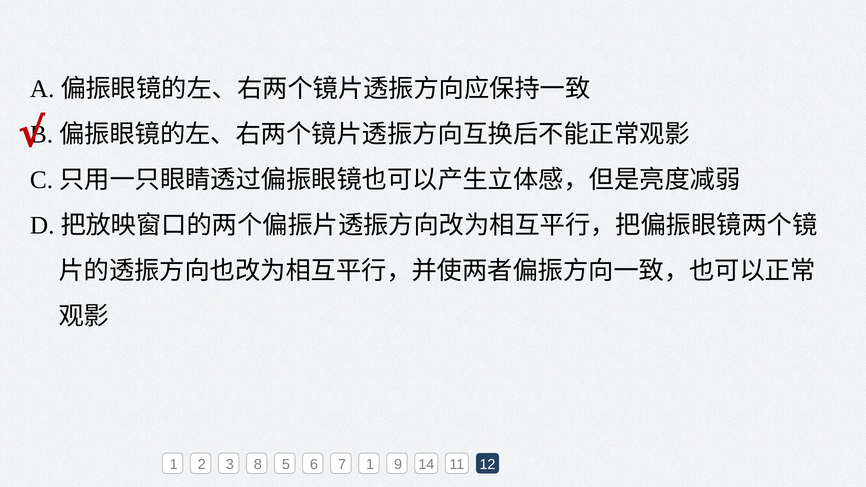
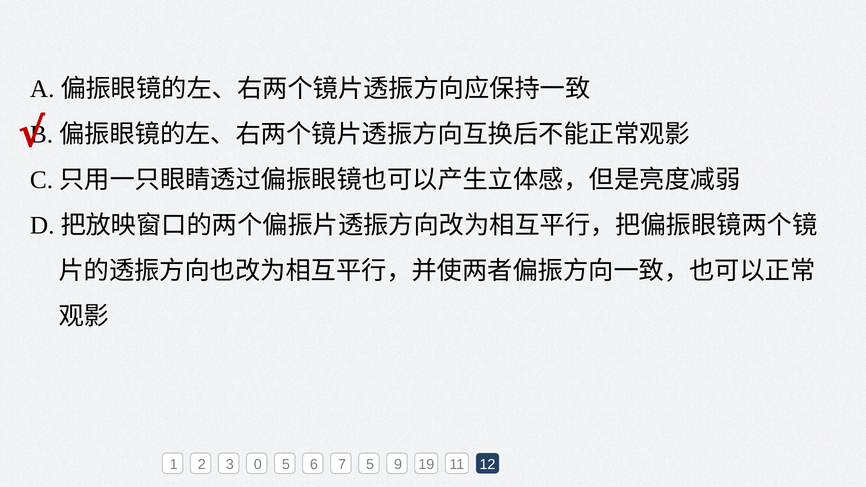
8: 8 -> 0
7 1: 1 -> 5
14: 14 -> 19
